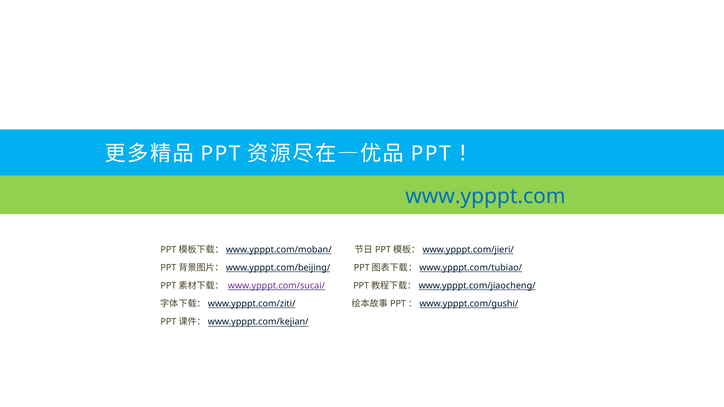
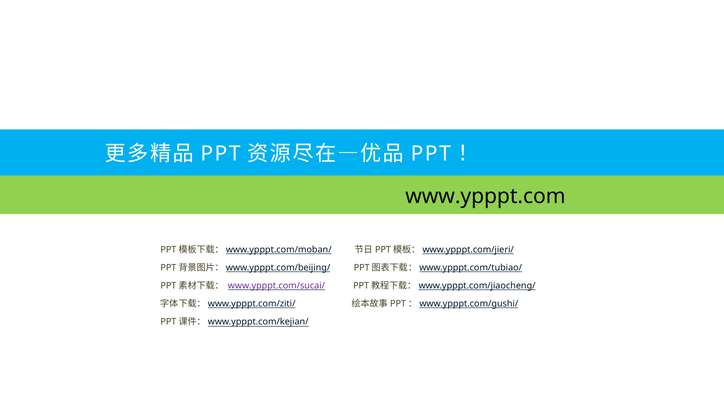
www.ypppt.com colour: blue -> black
